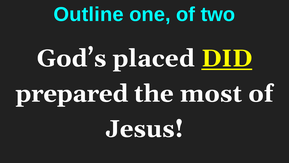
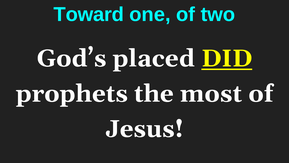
Outline: Outline -> Toward
prepared: prepared -> prophets
